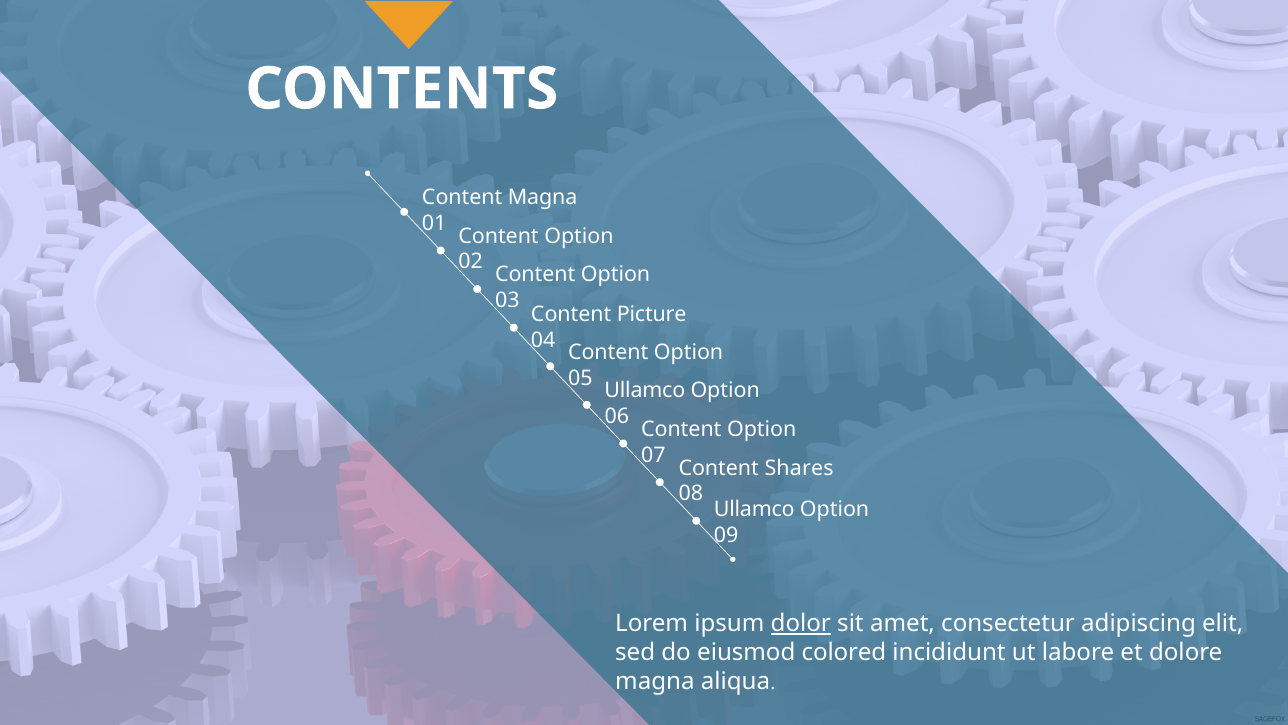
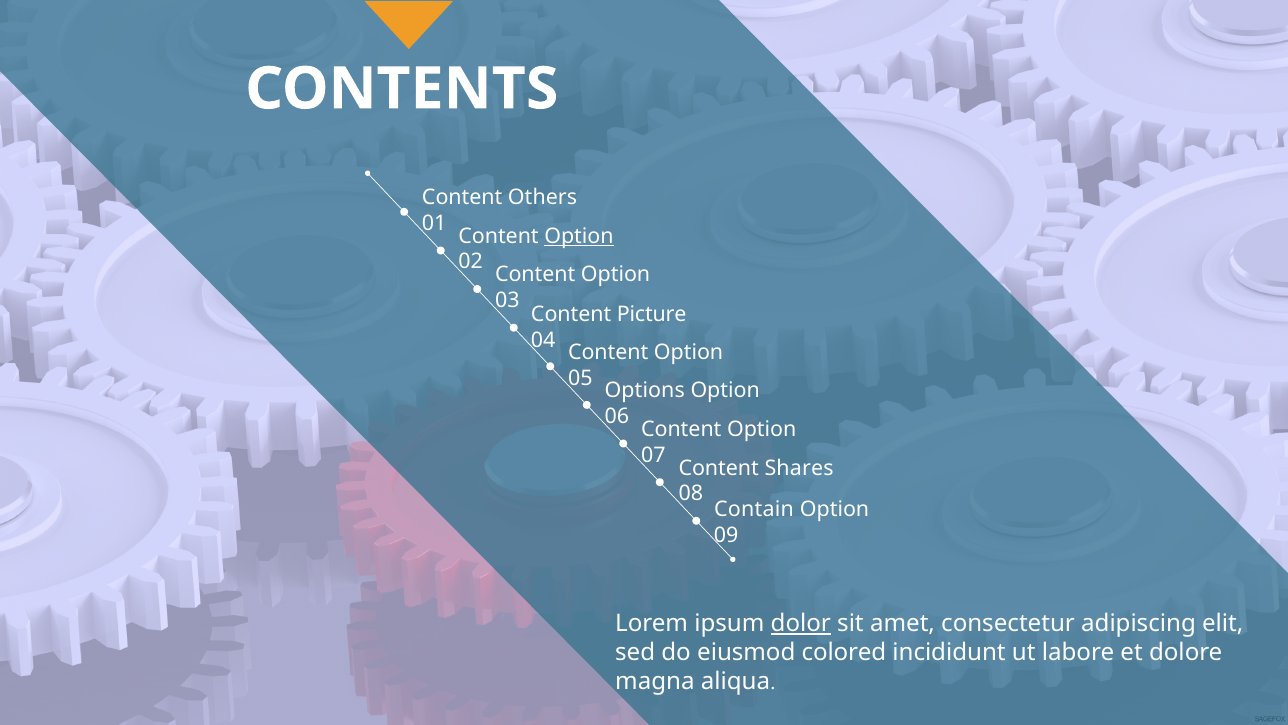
Content Magna: Magna -> Others
Option at (579, 236) underline: none -> present
Ullamco at (645, 390): Ullamco -> Options
Ullamco at (754, 509): Ullamco -> Contain
